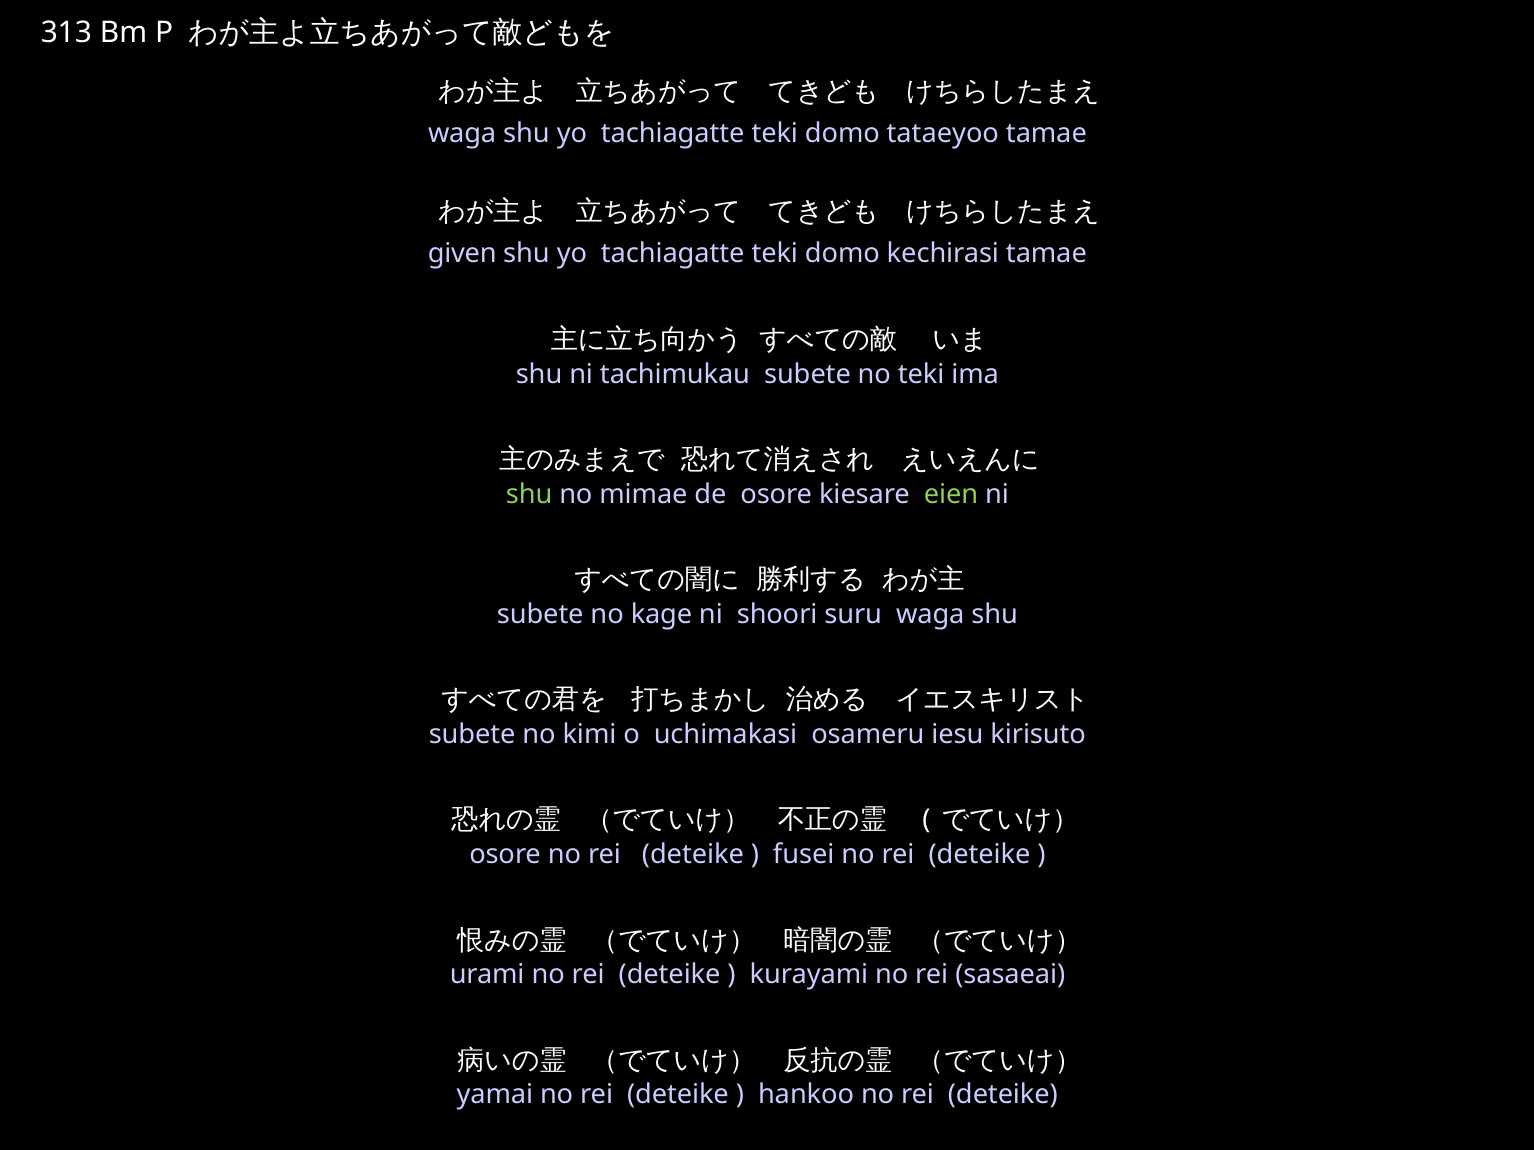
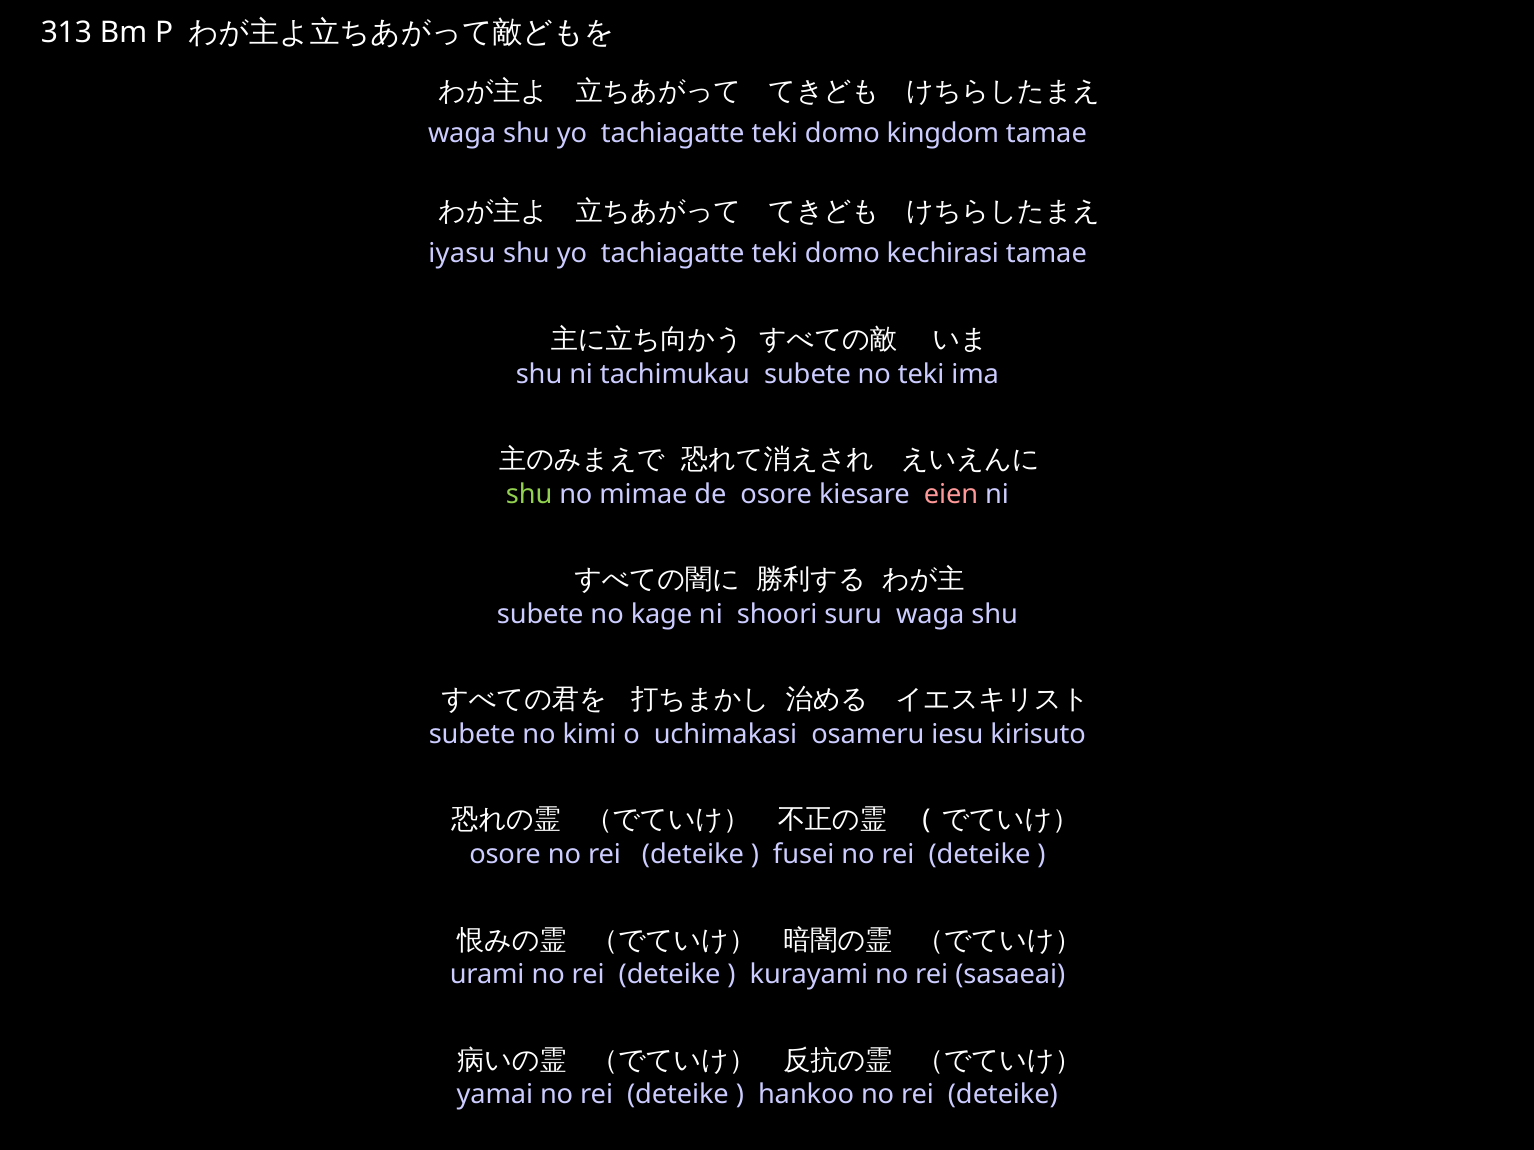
tataeyoo: tataeyoo -> kingdom
given: given -> iyasu
eien colour: light green -> pink
